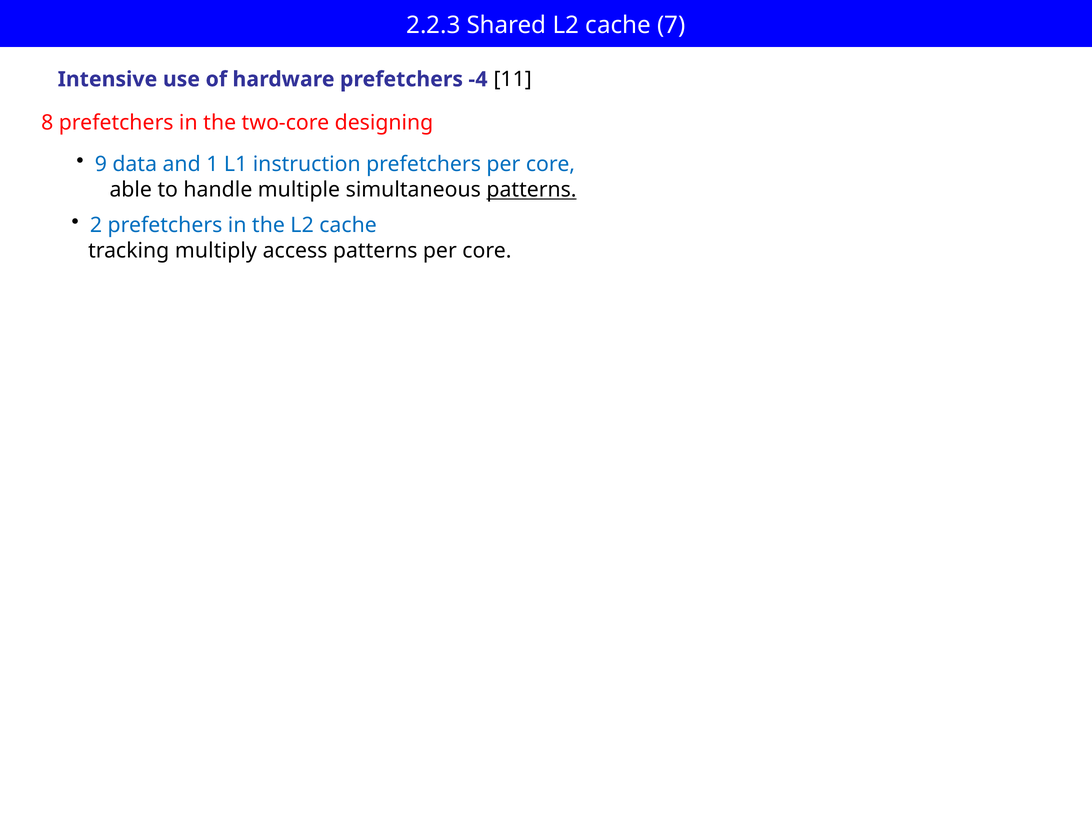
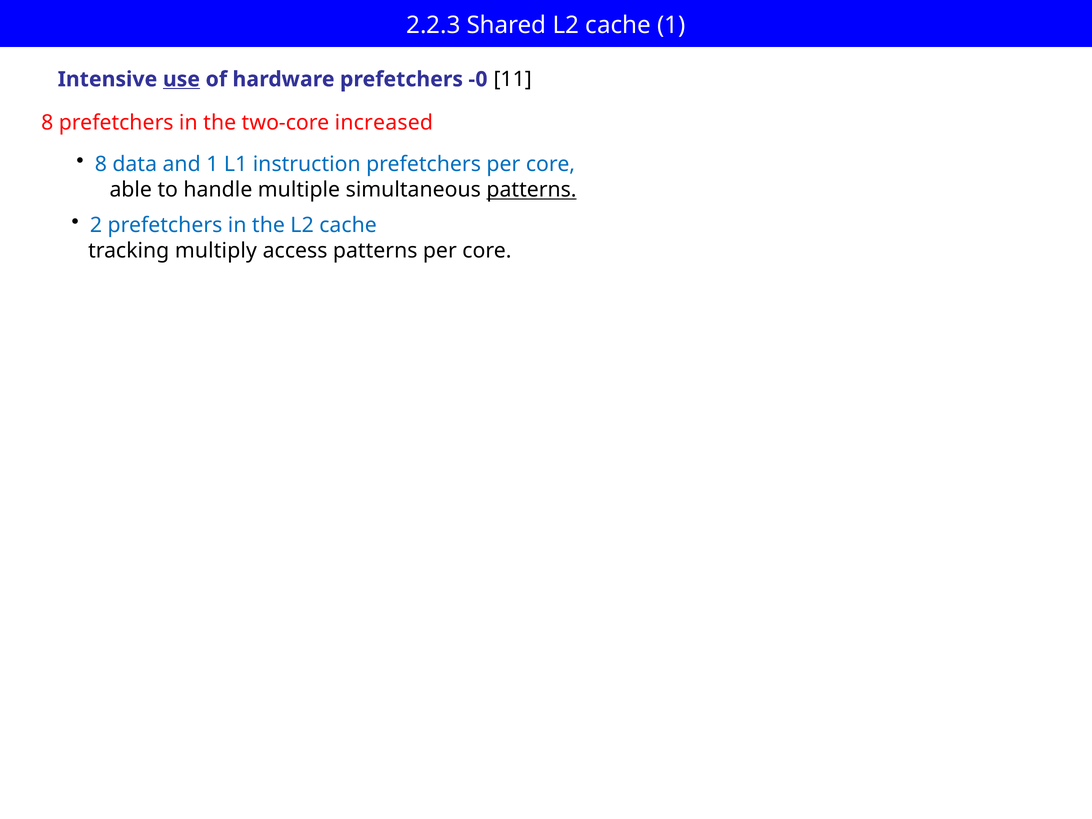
cache 7: 7 -> 1
use underline: none -> present
-4: -4 -> -0
designing: designing -> increased
9 at (101, 164): 9 -> 8
